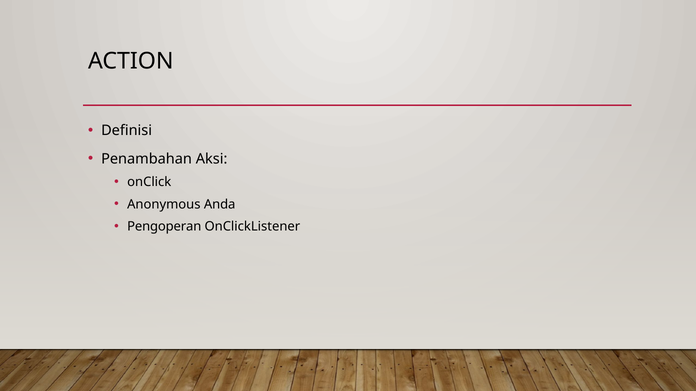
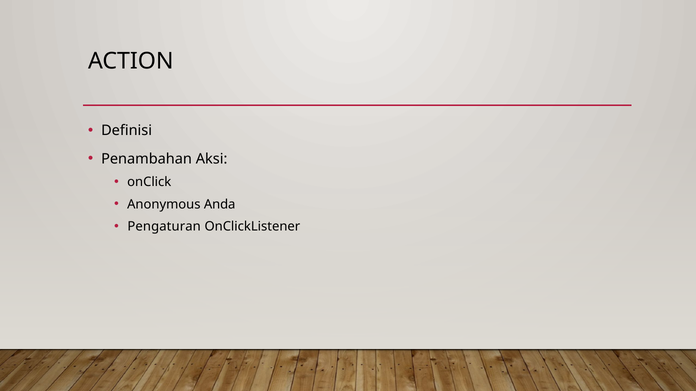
Pengoperan: Pengoperan -> Pengaturan
